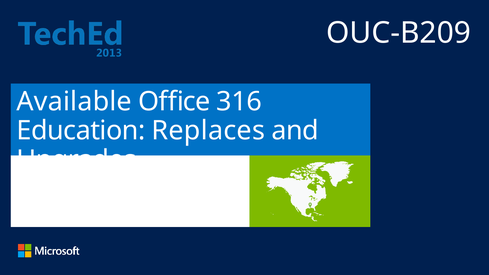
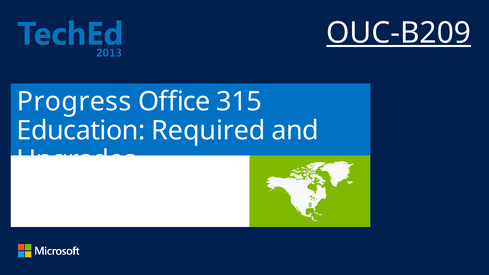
OUC-B209 underline: none -> present
Available: Available -> Progress
316: 316 -> 315
Education Replaces: Replaces -> Required
